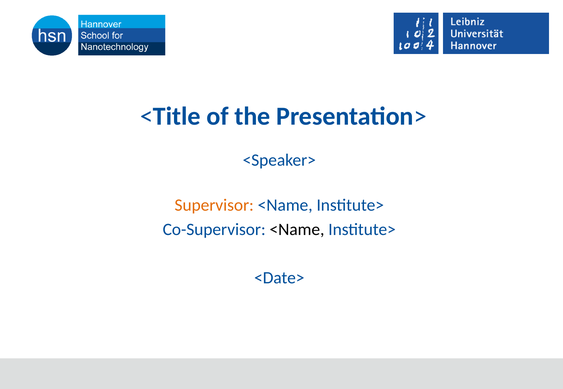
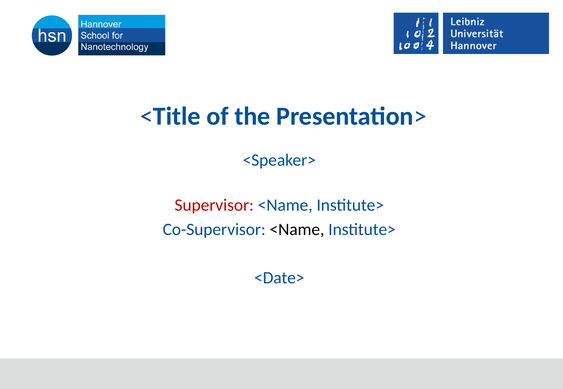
Supervisor colour: orange -> red
